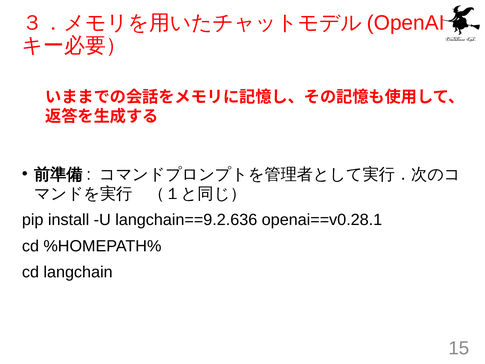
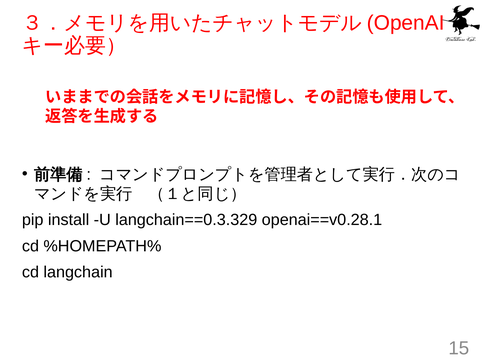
langchain==9.2.636: langchain==9.2.636 -> langchain==0.3.329
